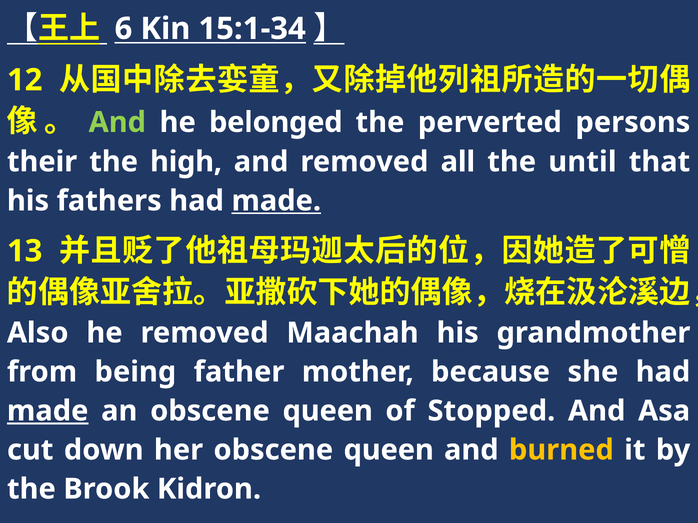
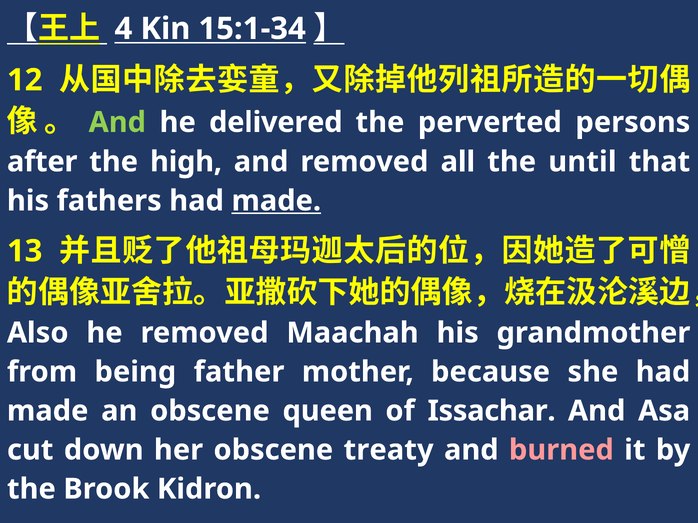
6: 6 -> 4
belonged: belonged -> delivered
their: their -> after
made at (48, 411) underline: present -> none
Stopped: Stopped -> Issachar
her obscene queen: queen -> treaty
burned colour: yellow -> pink
